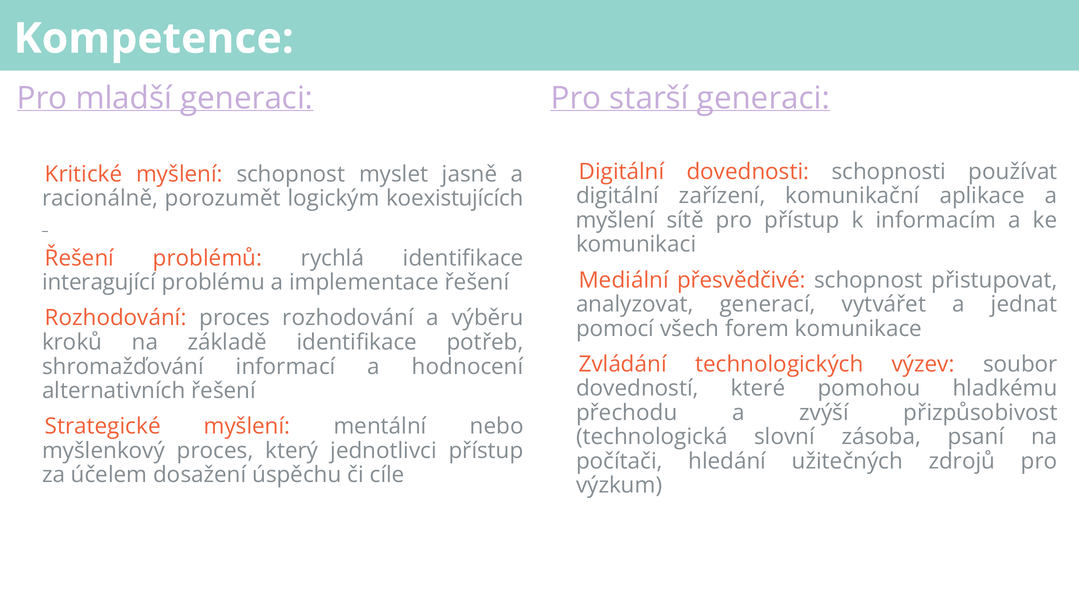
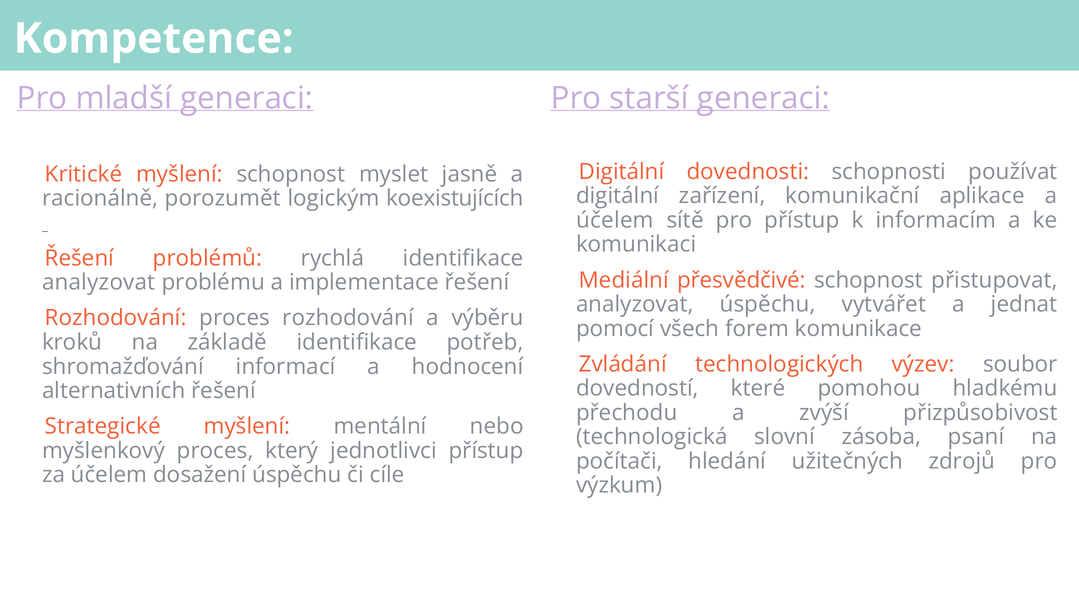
myšlení at (615, 220): myšlení -> účelem
interagující at (99, 283): interagující -> analyzovat
analyzovat generací: generací -> úspěchu
